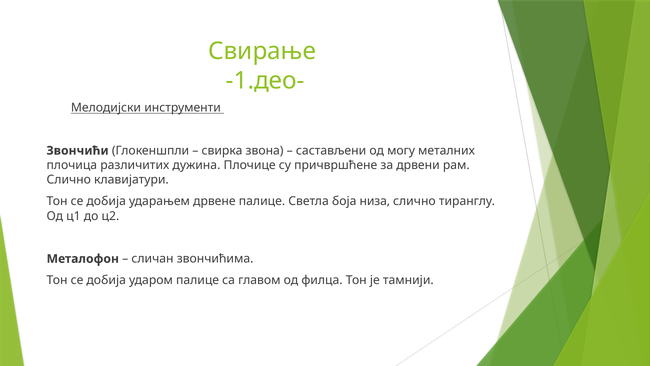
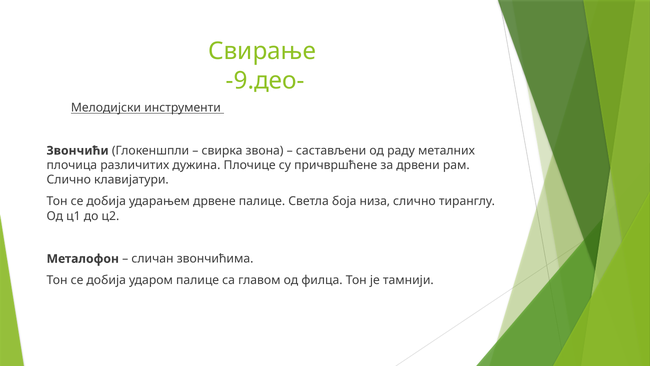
-1.део-: -1.део- -> -9.део-
могу: могу -> раду
